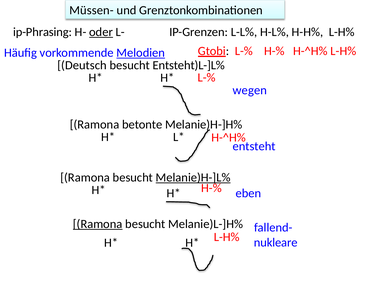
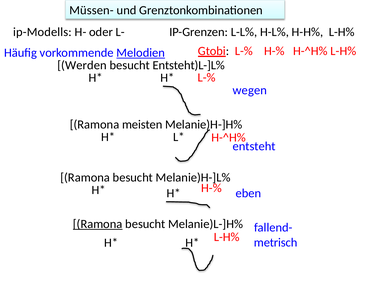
ip-Phrasing: ip-Phrasing -> ip-Modells
oder underline: present -> none
Deutsch: Deutsch -> Werden
betonte: betonte -> meisten
Melanie)H-]L% underline: present -> none
nukleare: nukleare -> metrisch
